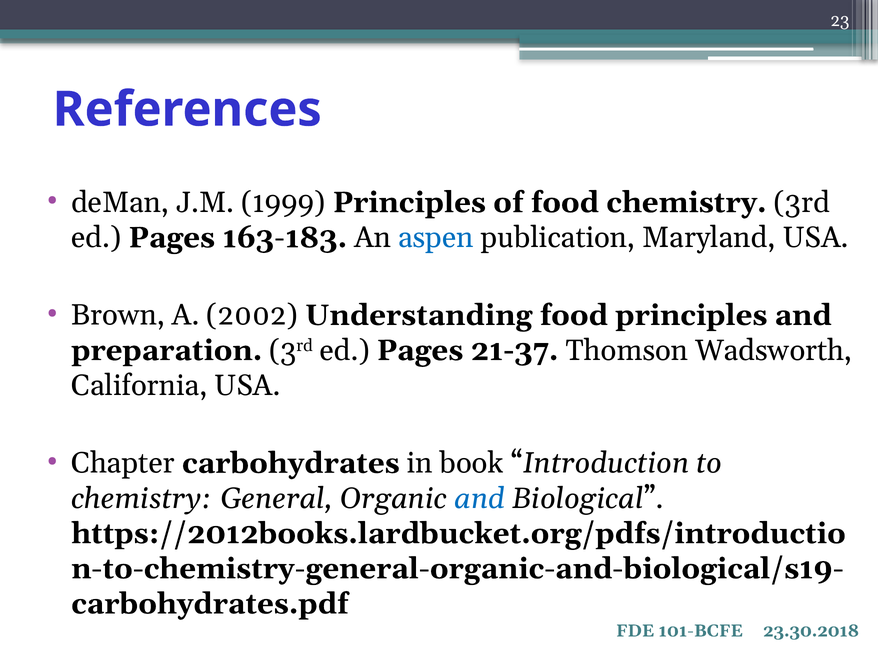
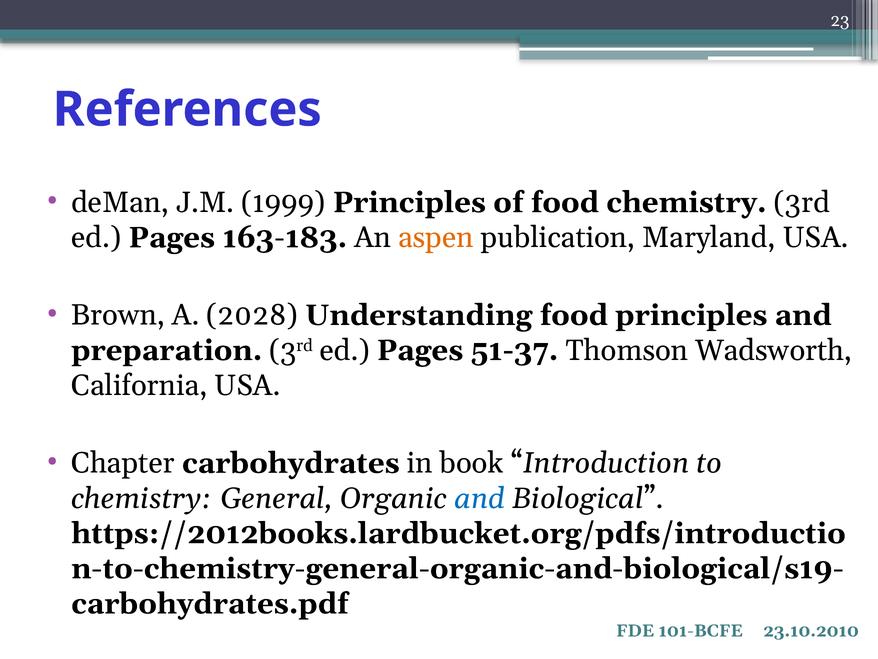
aspen colour: blue -> orange
2002: 2002 -> 2028
21-37: 21-37 -> 51-37
23.30.2018: 23.30.2018 -> 23.10.2010
